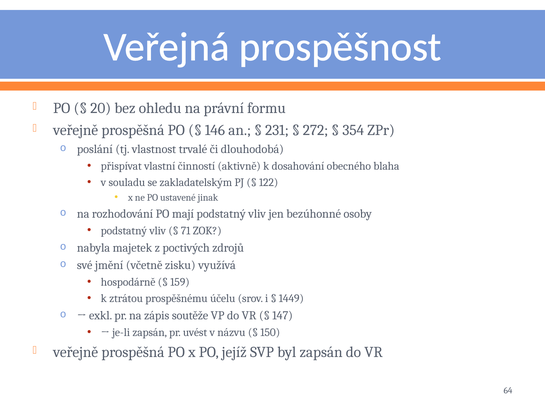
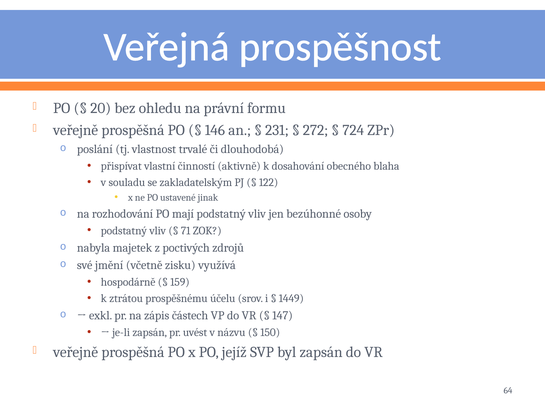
354: 354 -> 724
soutěže: soutěže -> částech
